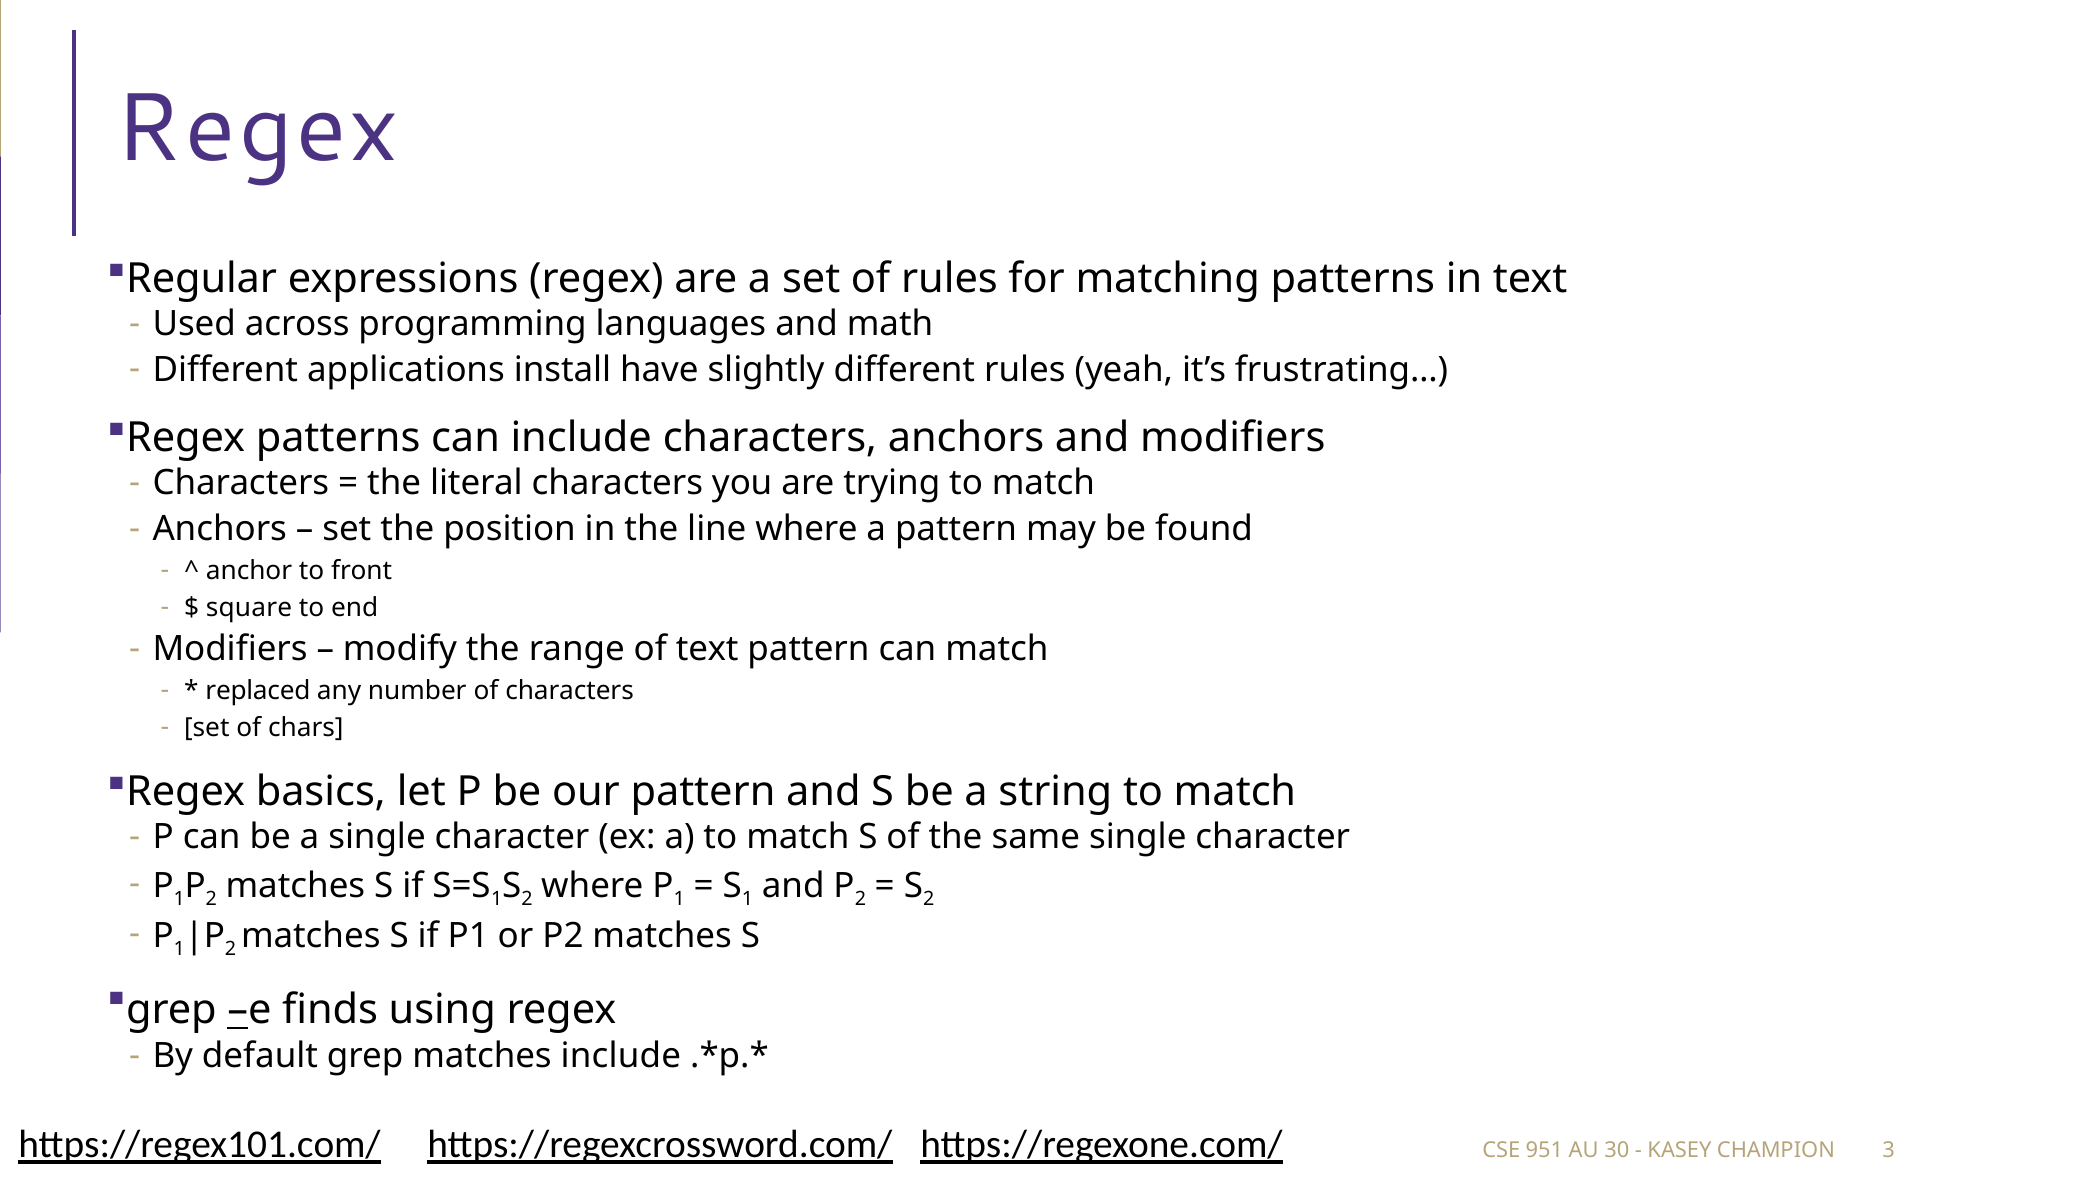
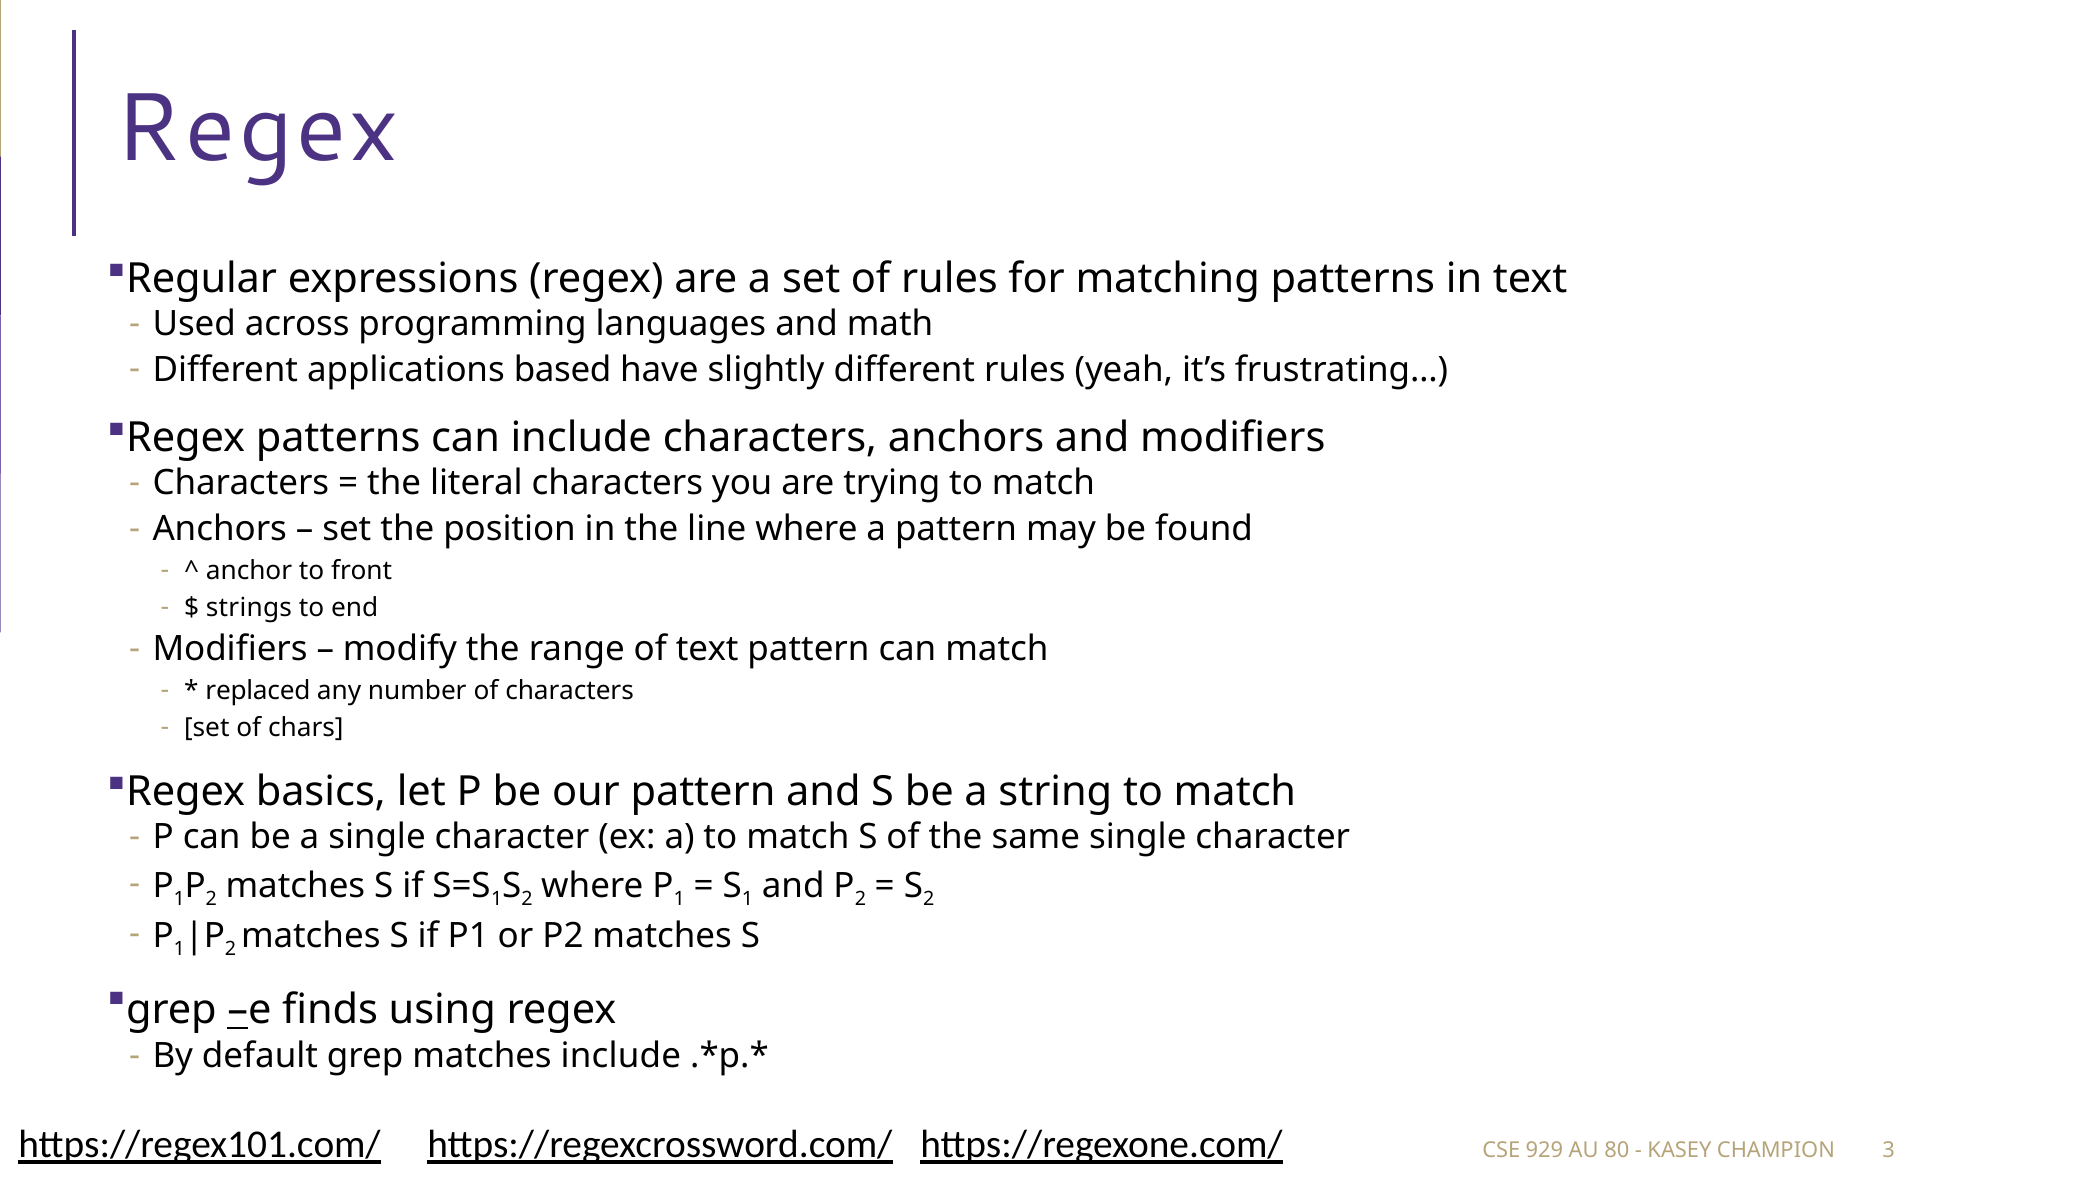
install: install -> based
square: square -> strings
951: 951 -> 929
30: 30 -> 80
